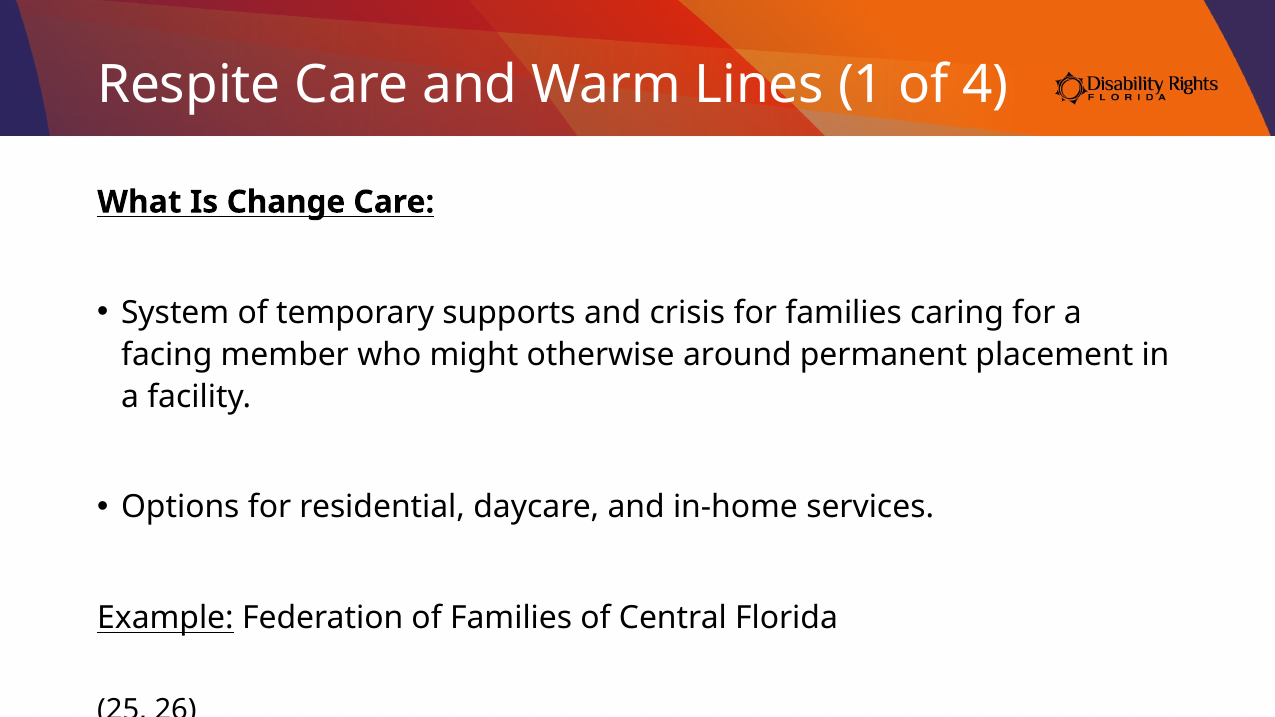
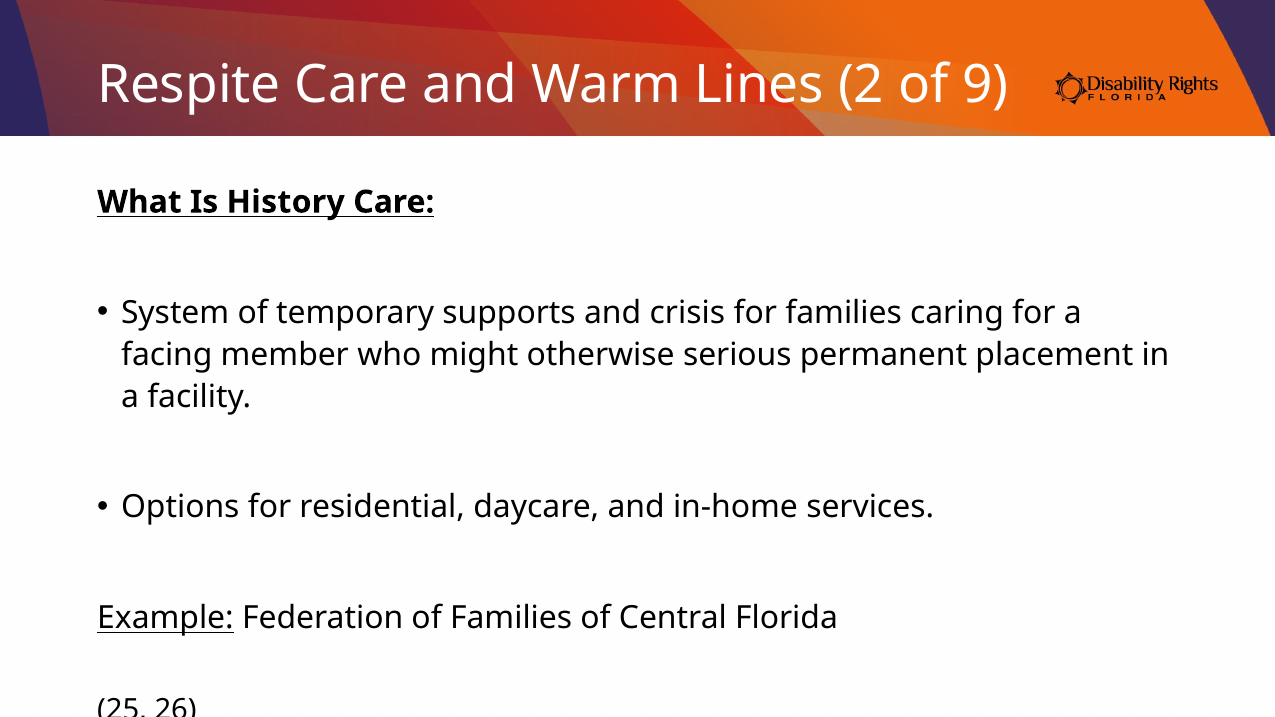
1: 1 -> 2
4: 4 -> 9
Change: Change -> History
around: around -> serious
